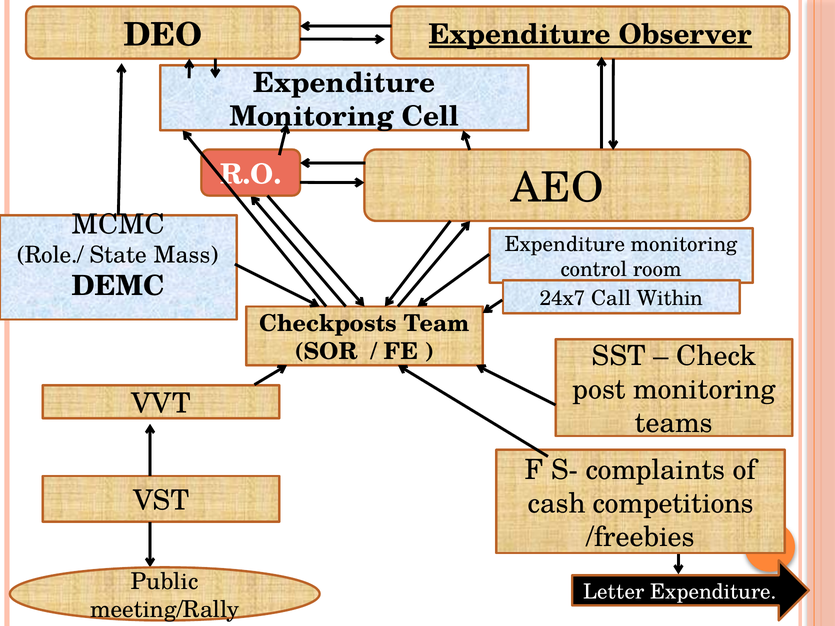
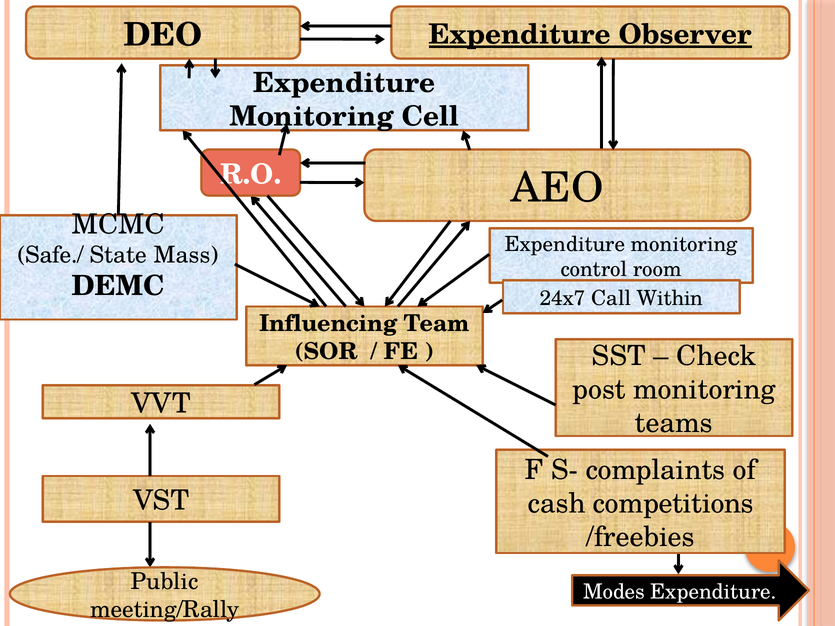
Role./: Role./ -> Safe./
Checkposts: Checkposts -> Influencing
Letter: Letter -> Modes
